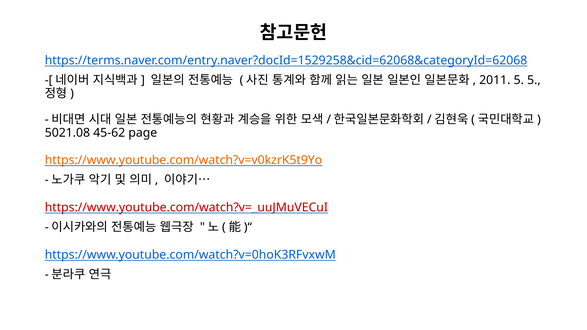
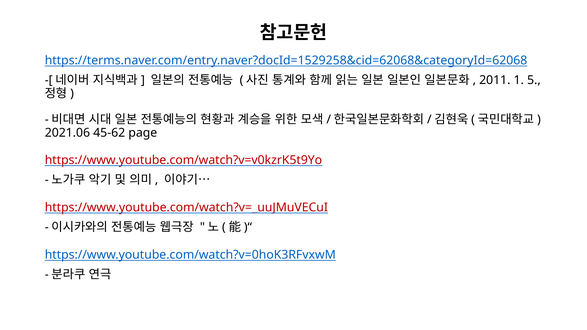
2011 5: 5 -> 1
5021.08: 5021.08 -> 2021.06
https://www.youtube.com/watch?v=v0kzrK5t9Yo colour: orange -> red
